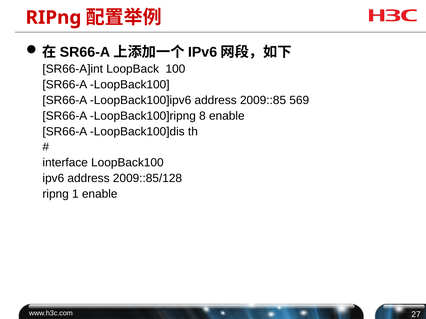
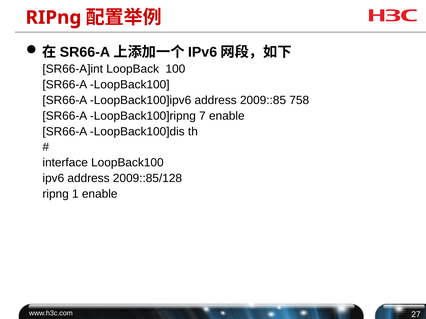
569: 569 -> 758
8: 8 -> 7
